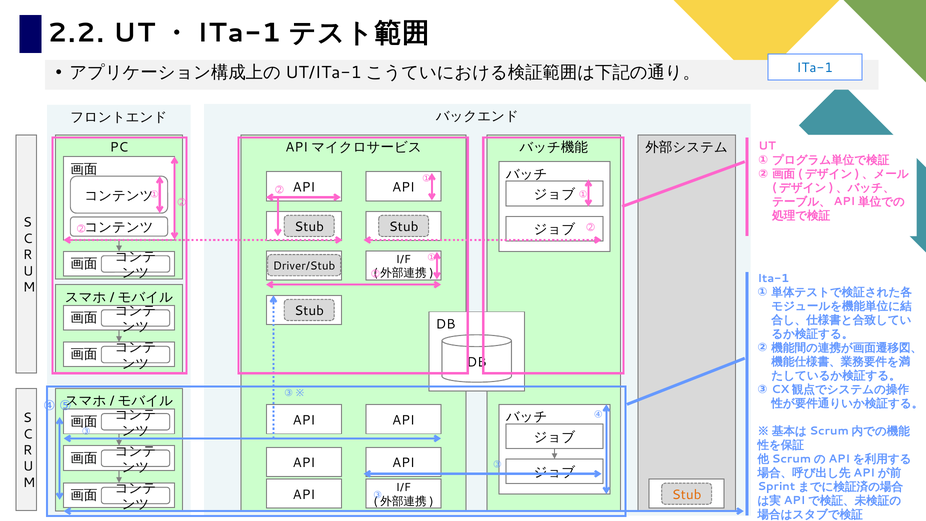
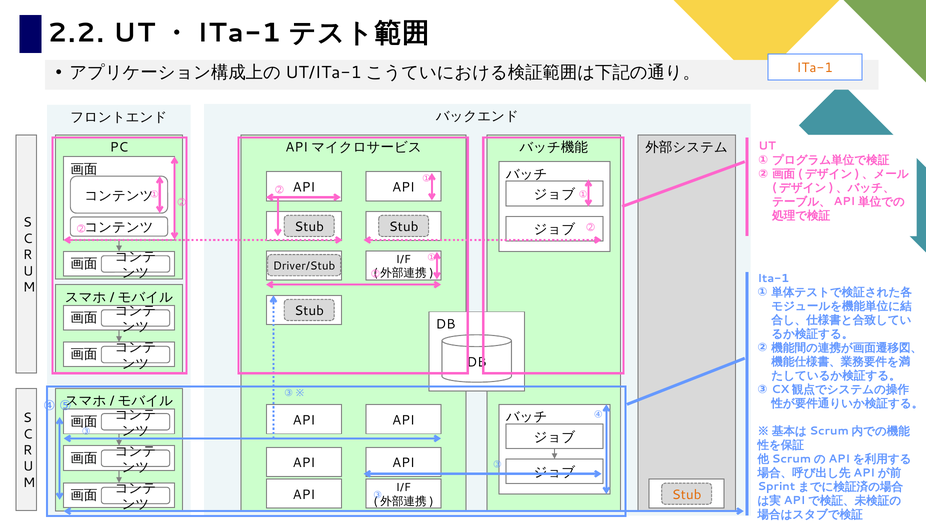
ITa-1 at (815, 68) colour: blue -> orange
